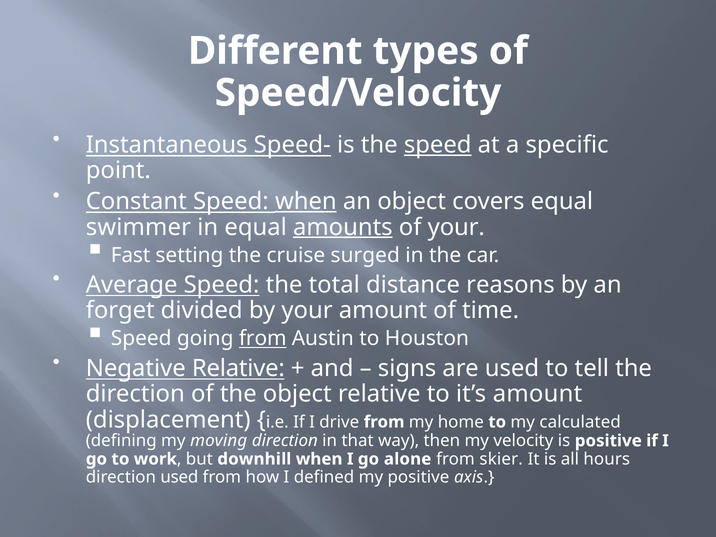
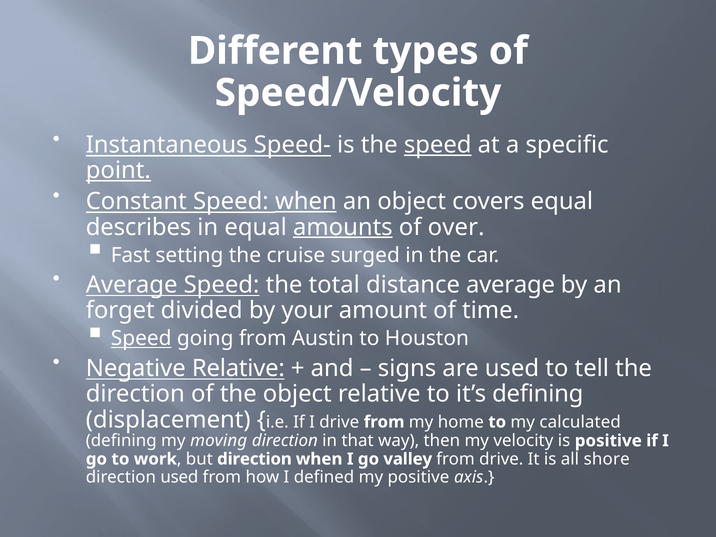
point underline: none -> present
swimmer: swimmer -> describes
of your: your -> over
distance reasons: reasons -> average
Speed at (141, 339) underline: none -> present
from at (263, 339) underline: present -> none
it’s amount: amount -> defining
but downhill: downhill -> direction
alone: alone -> valley
from skier: skier -> drive
hours: hours -> shore
